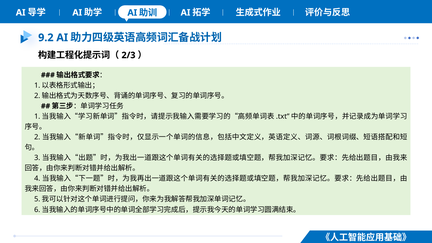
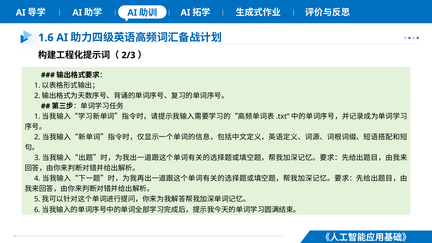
9.2: 9.2 -> 1.6
